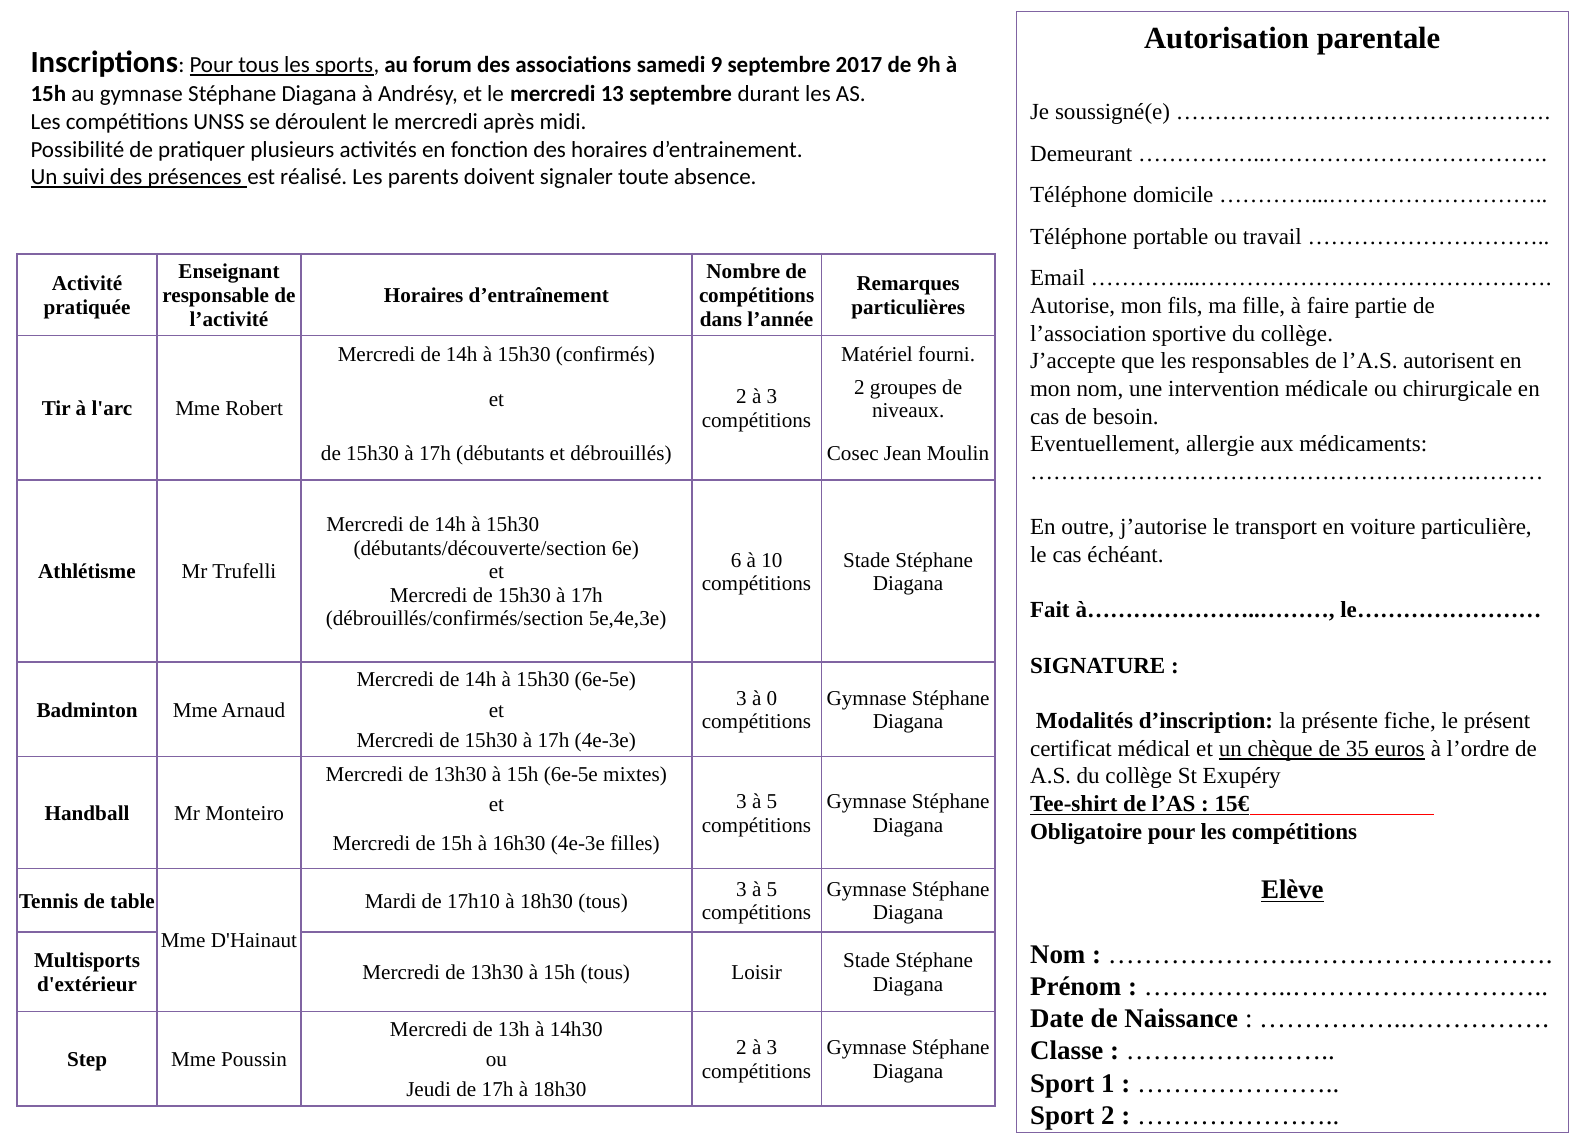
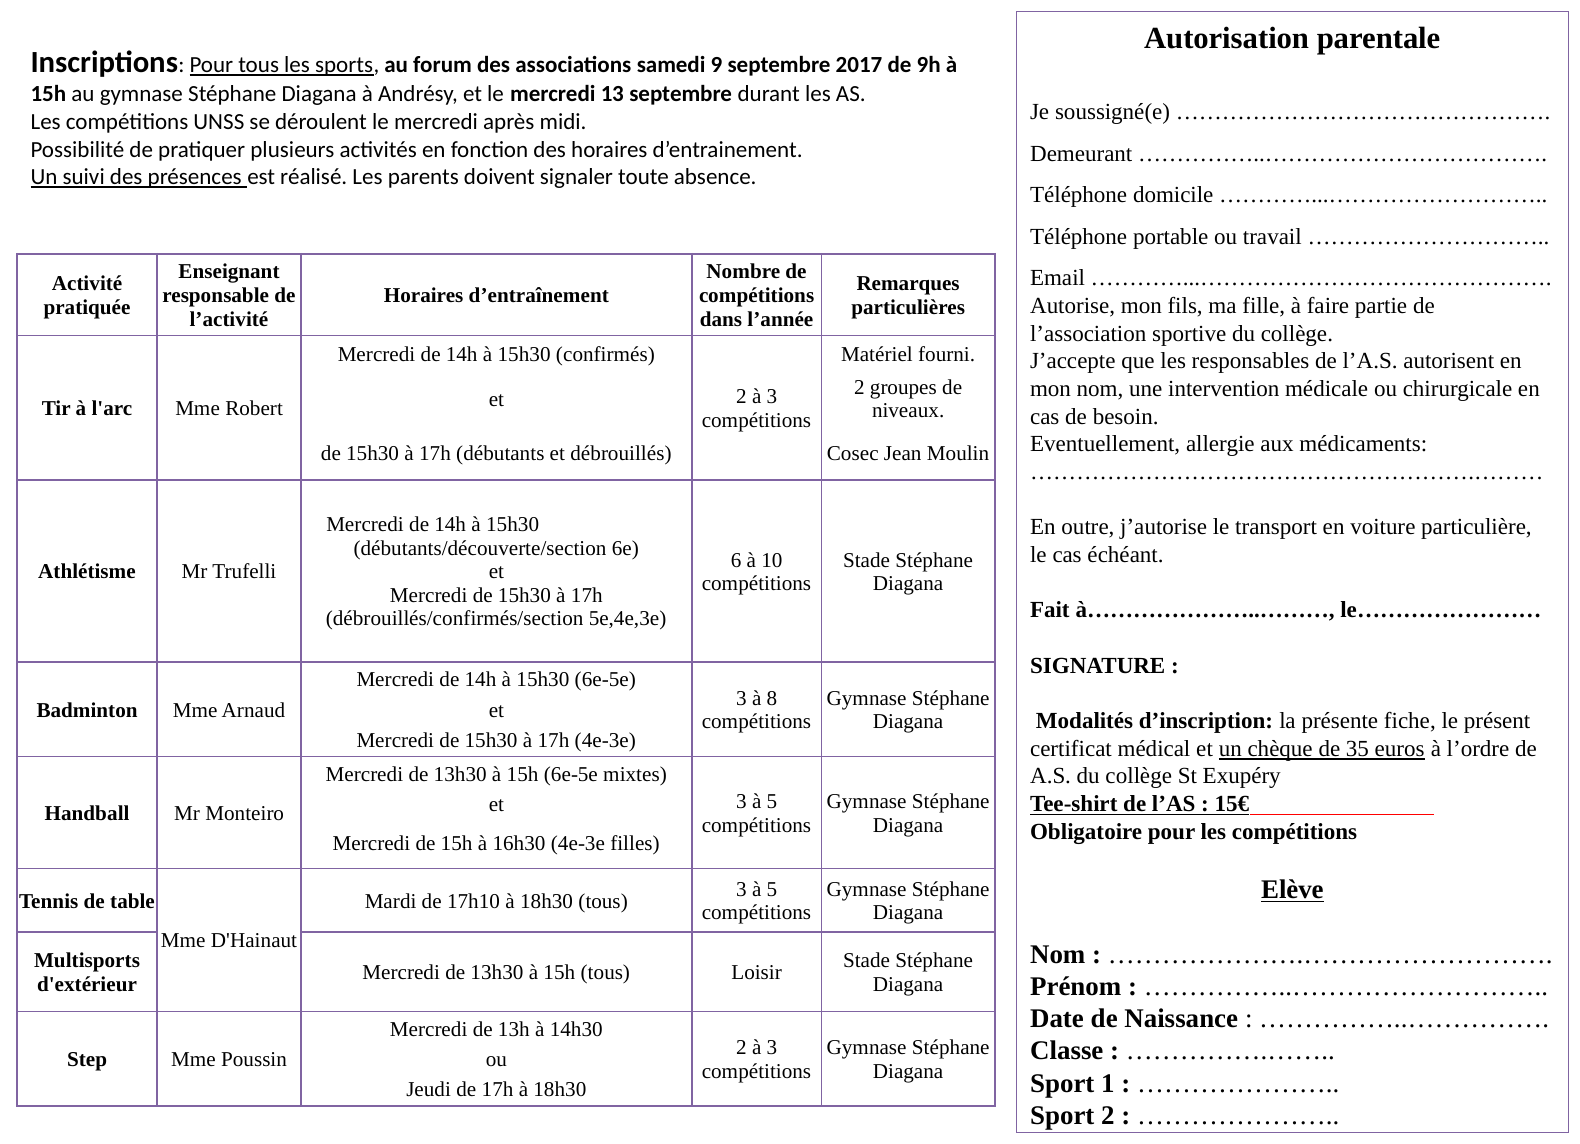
0: 0 -> 8
